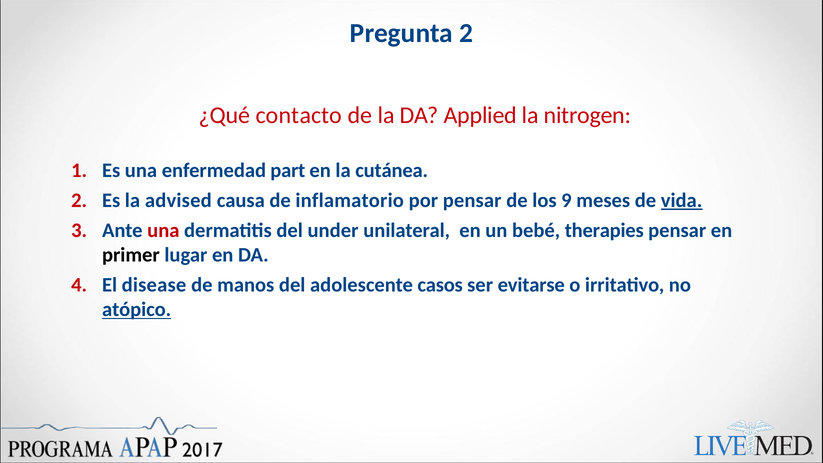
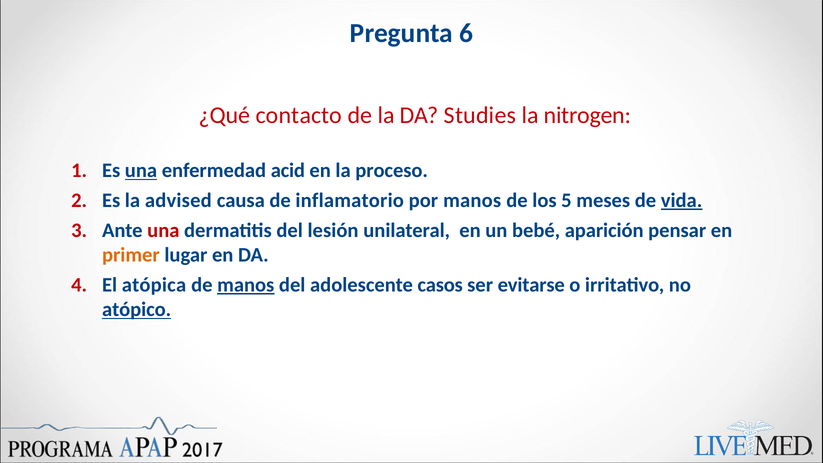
Pregunta 2: 2 -> 6
Applied: Applied -> Studies
una at (141, 171) underline: none -> present
part: part -> acid
cutánea: cutánea -> proceso
por pensar: pensar -> manos
9: 9 -> 5
under: under -> lesión
therapies: therapies -> aparición
primer colour: black -> orange
disease: disease -> atópica
manos at (246, 285) underline: none -> present
